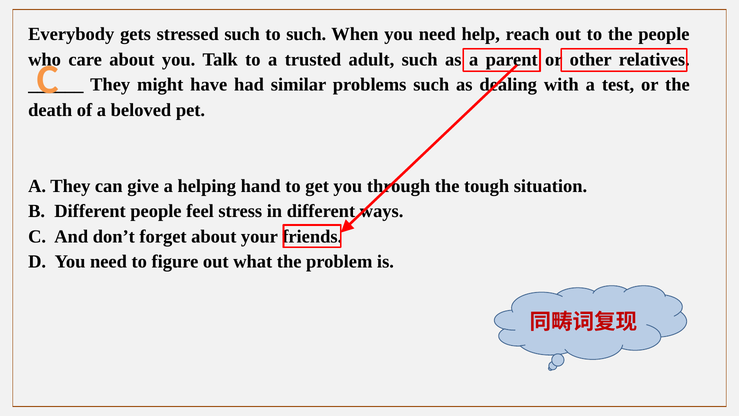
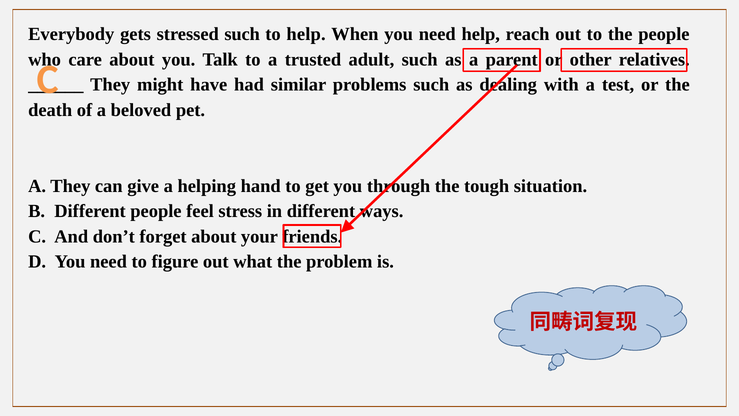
to such: such -> help
